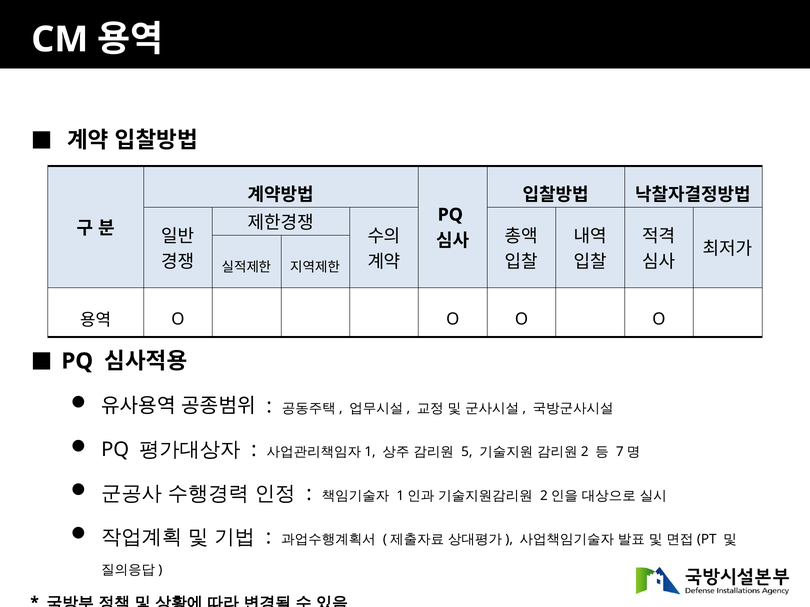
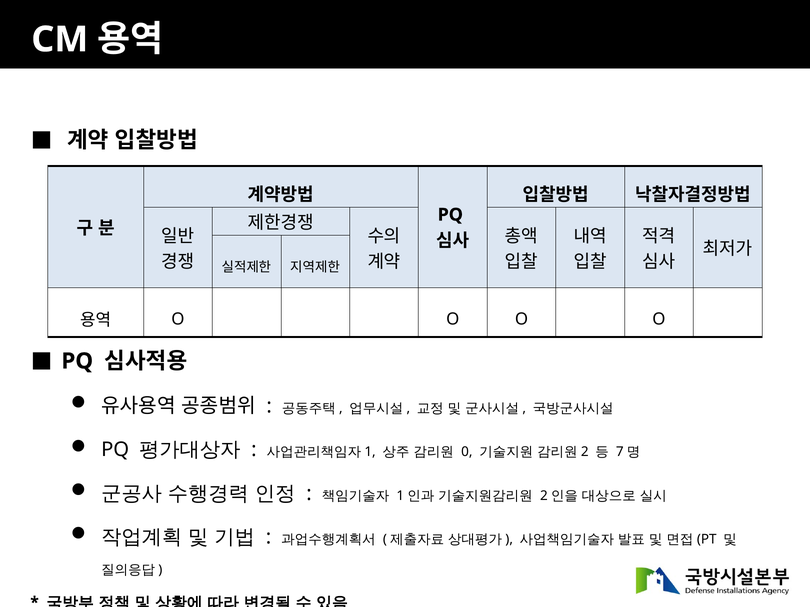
5: 5 -> 0
